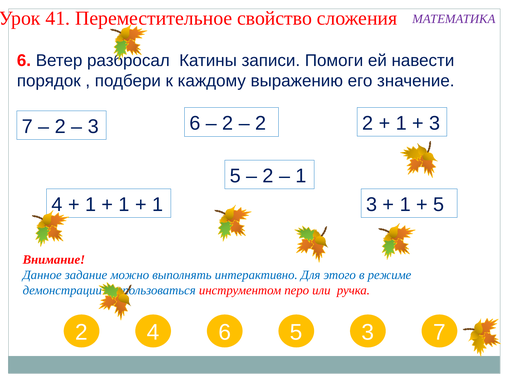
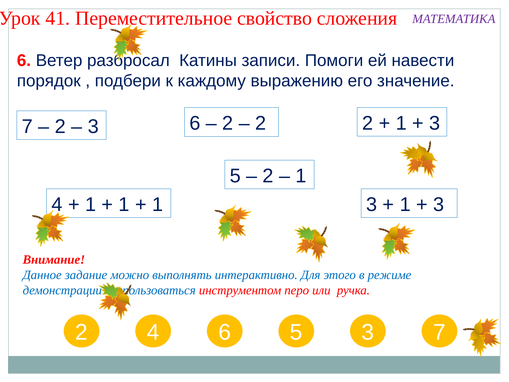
5 at (439, 204): 5 -> 3
